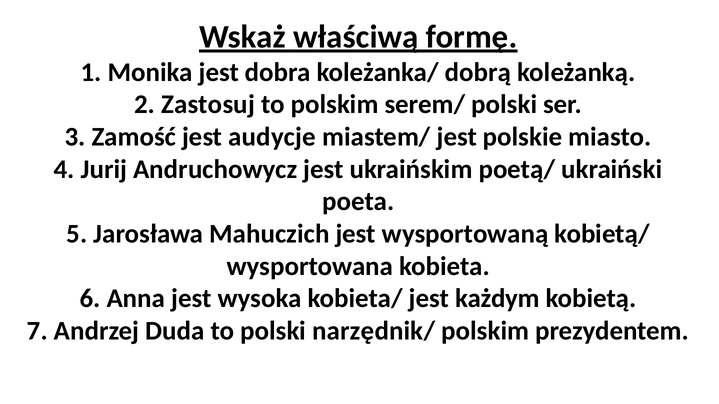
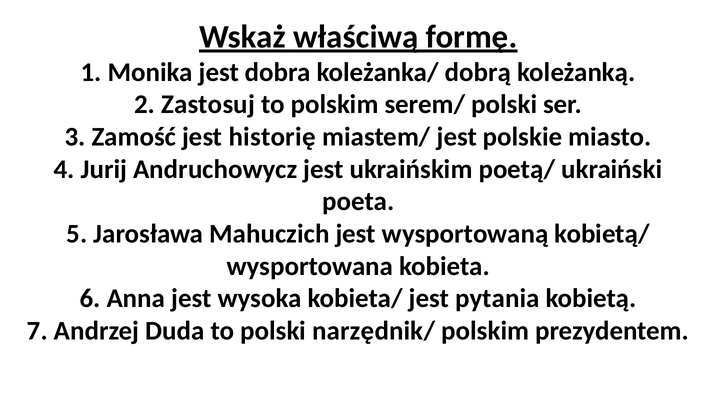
audycje: audycje -> historię
każdym: każdym -> pytania
